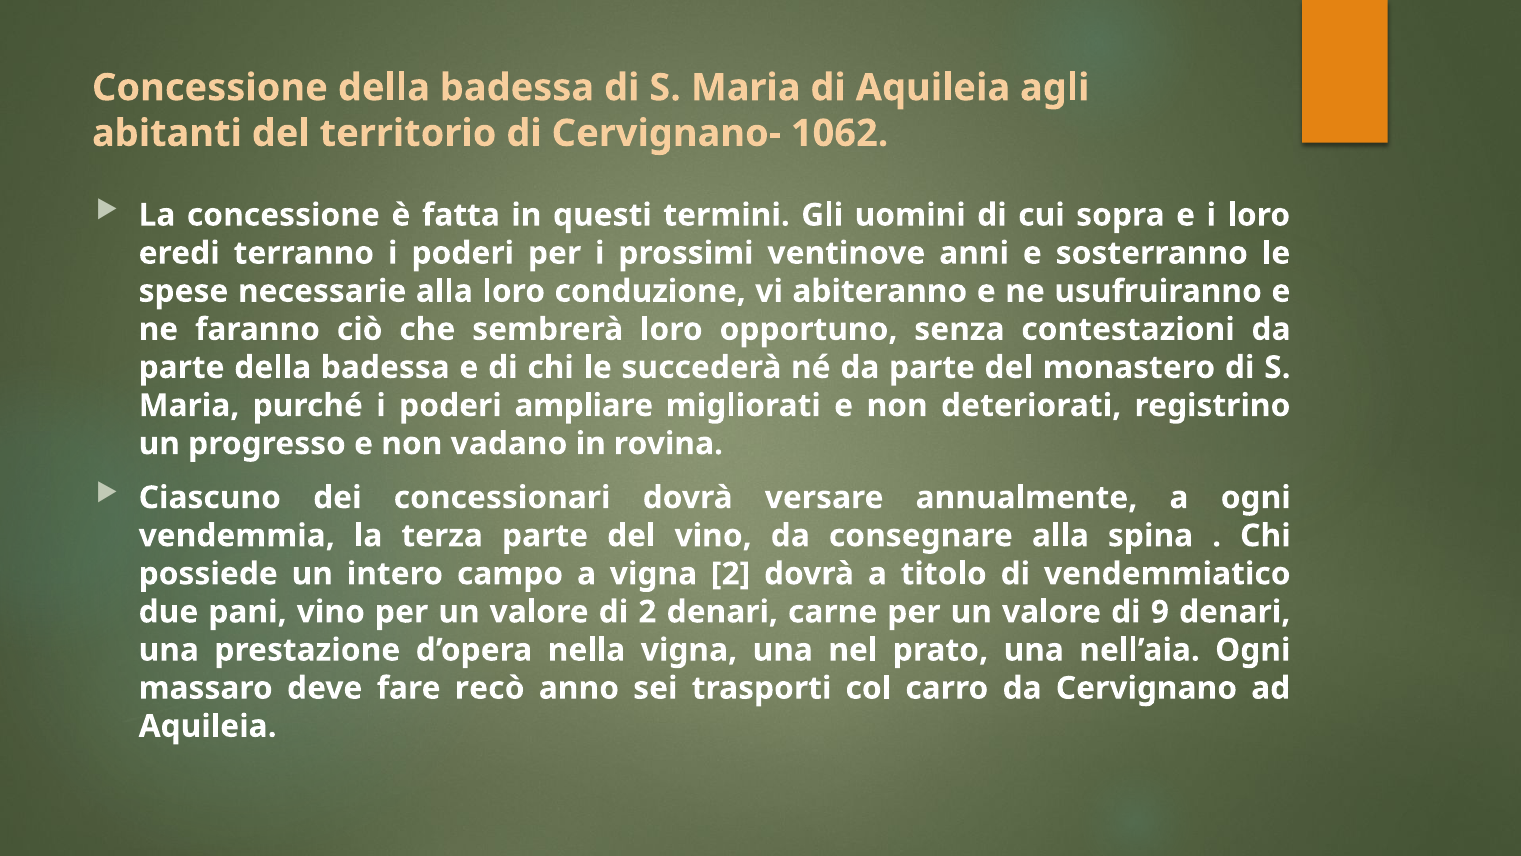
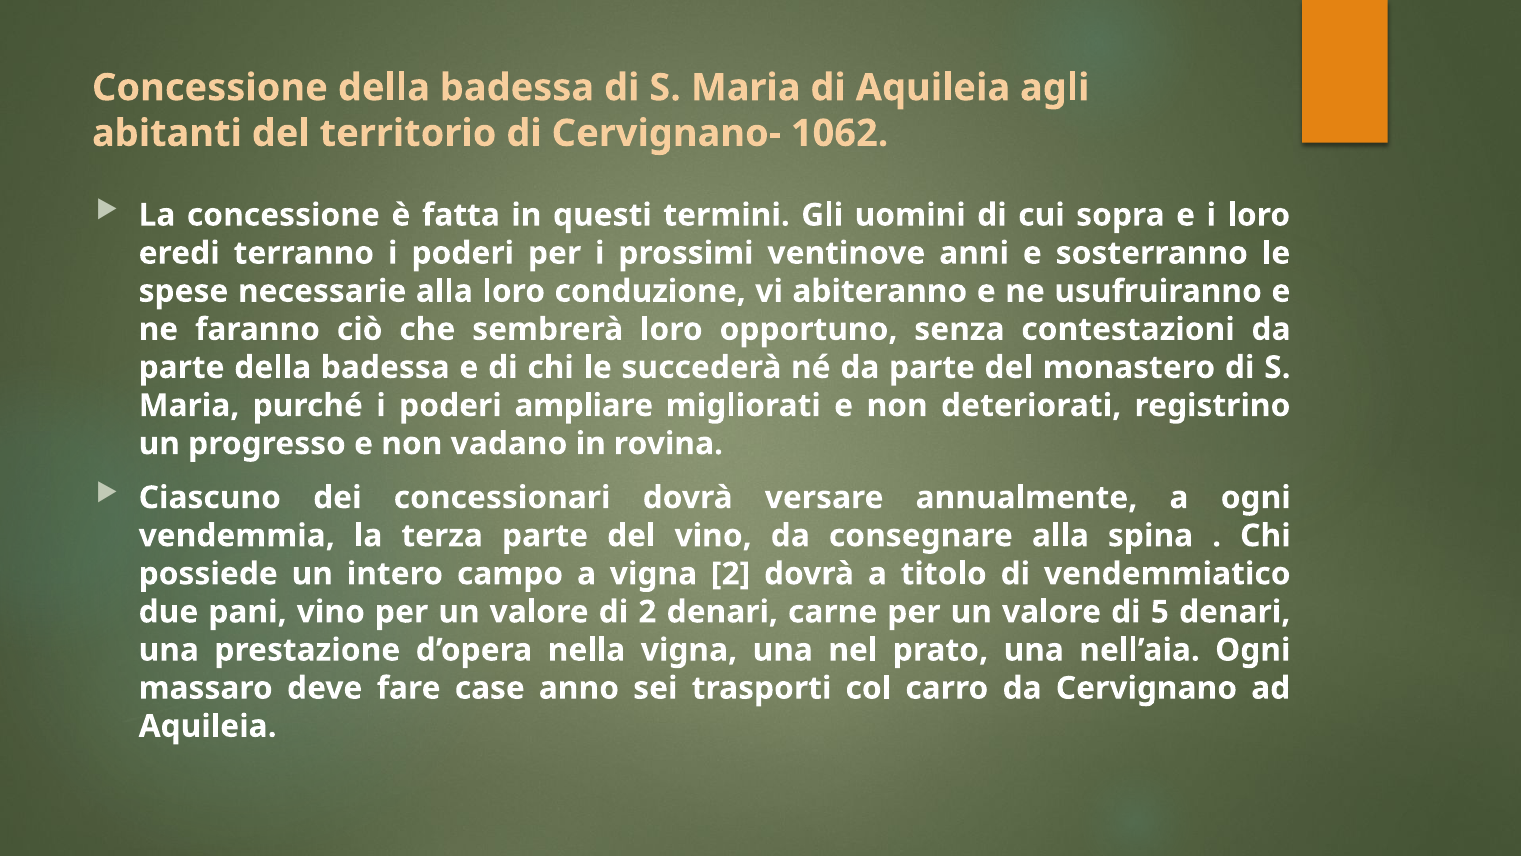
9: 9 -> 5
recò: recò -> case
